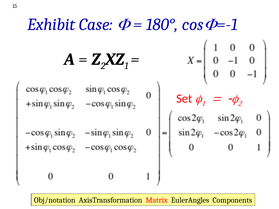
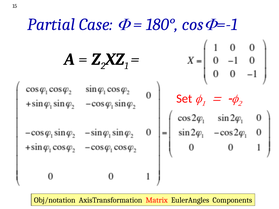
Exhibit: Exhibit -> Partial
